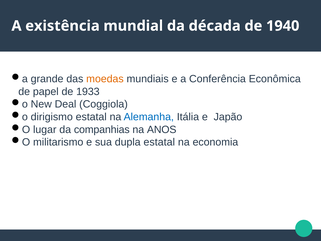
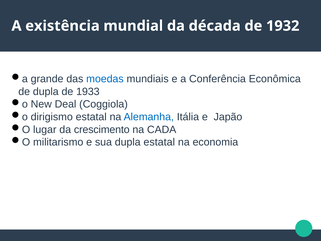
1940: 1940 -> 1932
moedas colour: orange -> blue
de papel: papel -> dupla
companhias: companhias -> crescimento
ANOS: ANOS -> CADA
